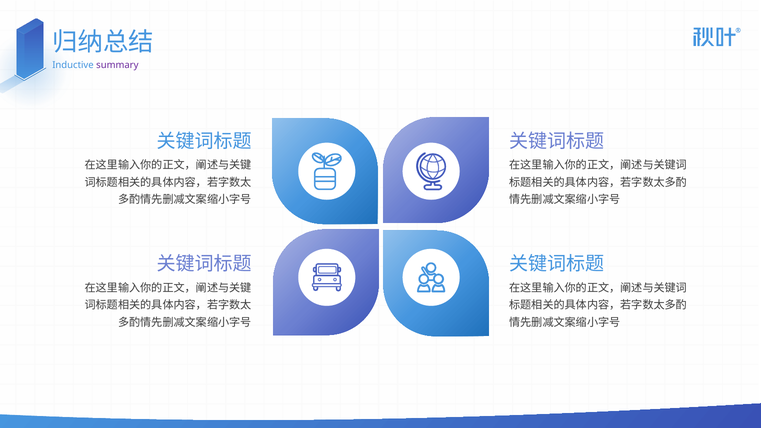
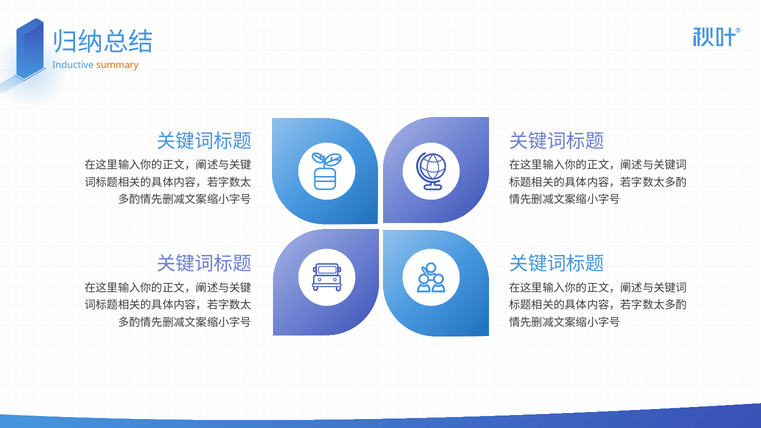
summary colour: purple -> orange
